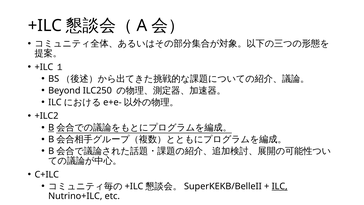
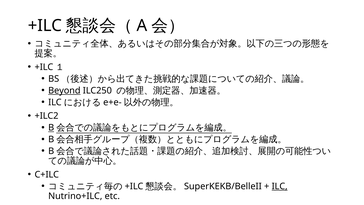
Beyond underline: none -> present
